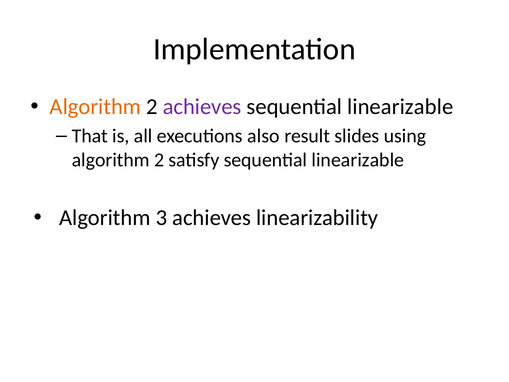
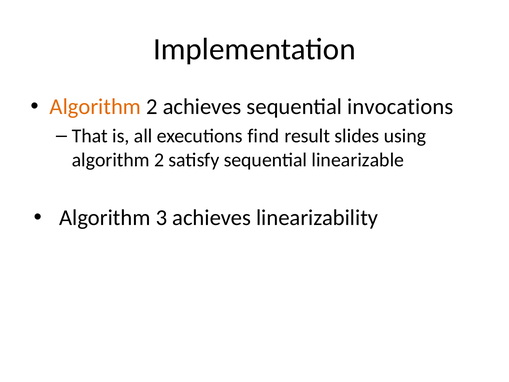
achieves at (202, 107) colour: purple -> black
linearizable at (400, 107): linearizable -> invocations
also: also -> find
